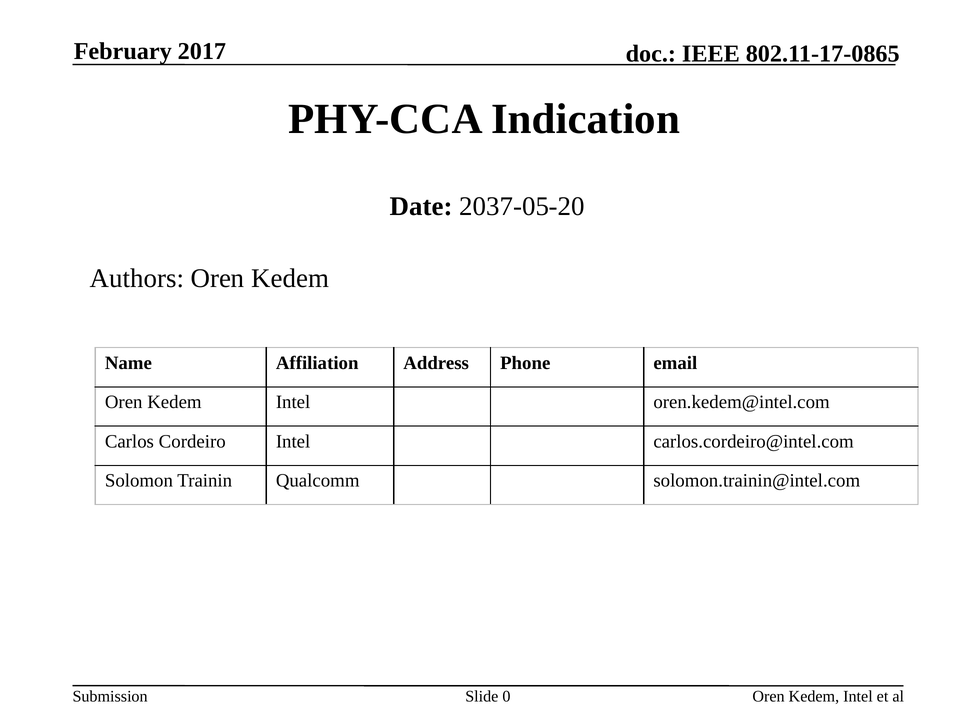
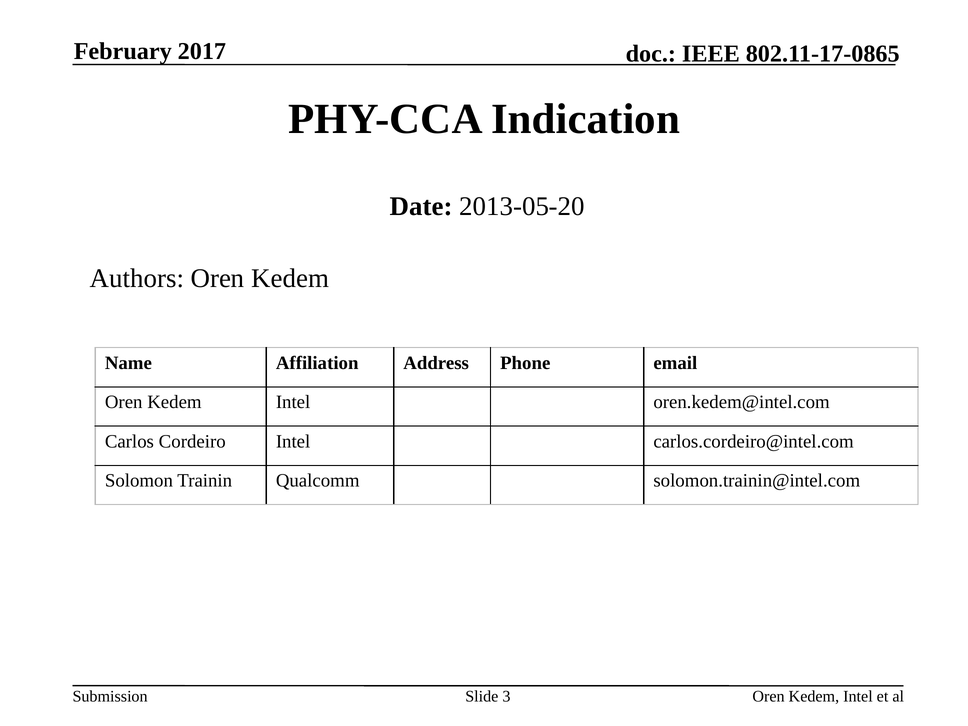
2037-05-20: 2037-05-20 -> 2013-05-20
0: 0 -> 3
